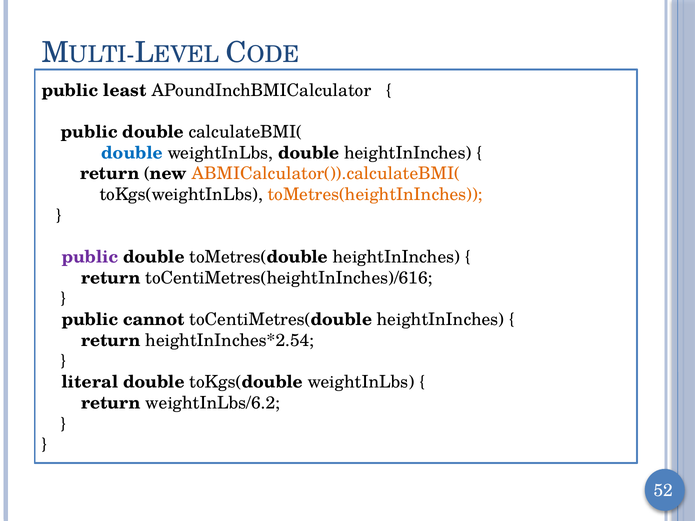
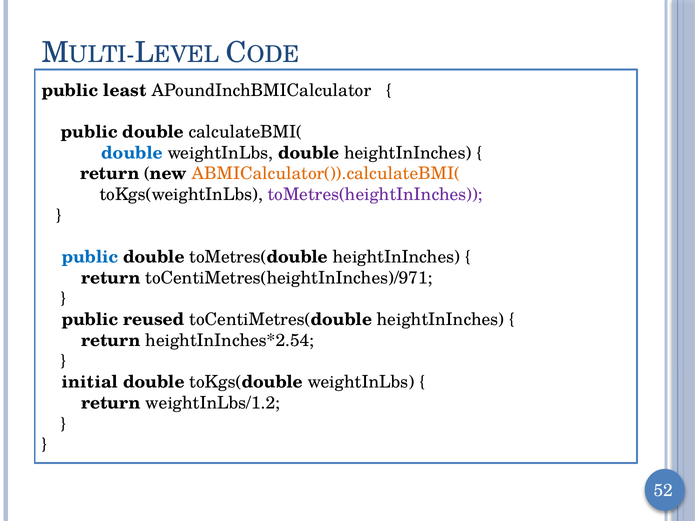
toMetres(heightInInches colour: orange -> purple
public at (90, 257) colour: purple -> blue
toCentiMetres(heightInInches)/616: toCentiMetres(heightInInches)/616 -> toCentiMetres(heightInInches)/971
cannot: cannot -> reused
literal: literal -> initial
weightInLbs/6.2: weightInLbs/6.2 -> weightInLbs/1.2
